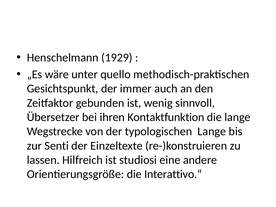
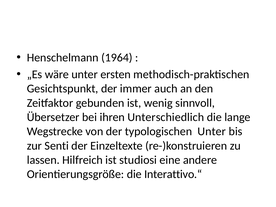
1929: 1929 -> 1964
quello: quello -> ersten
Kontaktfunktion: Kontaktfunktion -> Unterschiedlich
typologischen Lange: Lange -> Unter
